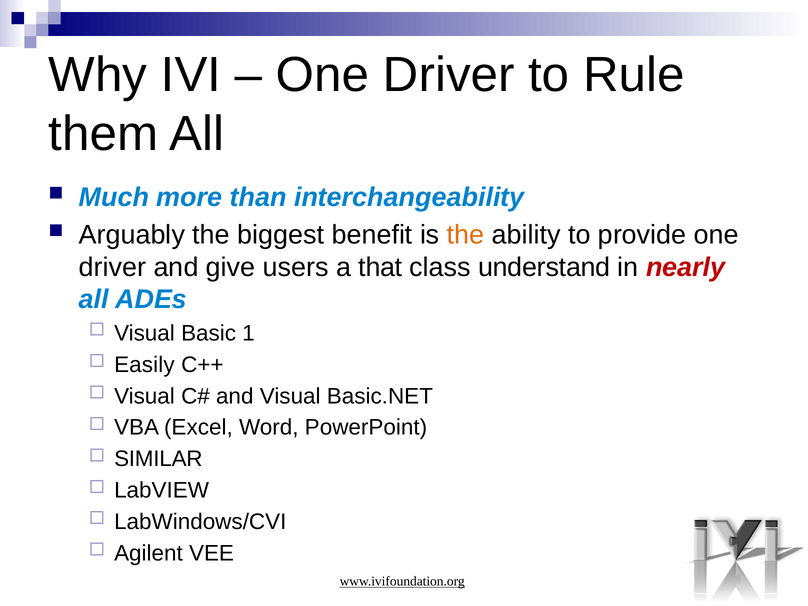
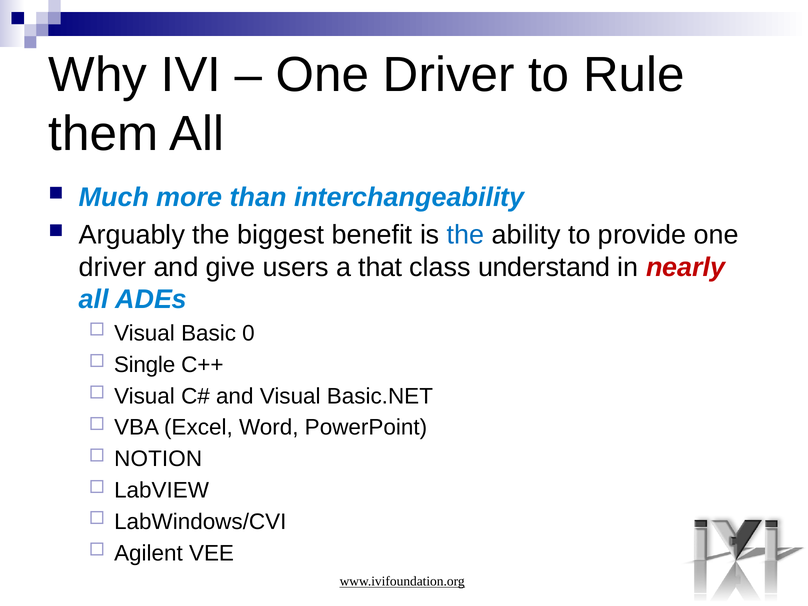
the at (466, 235) colour: orange -> blue
1: 1 -> 0
Easily: Easily -> Single
SIMILAR: SIMILAR -> NOTION
